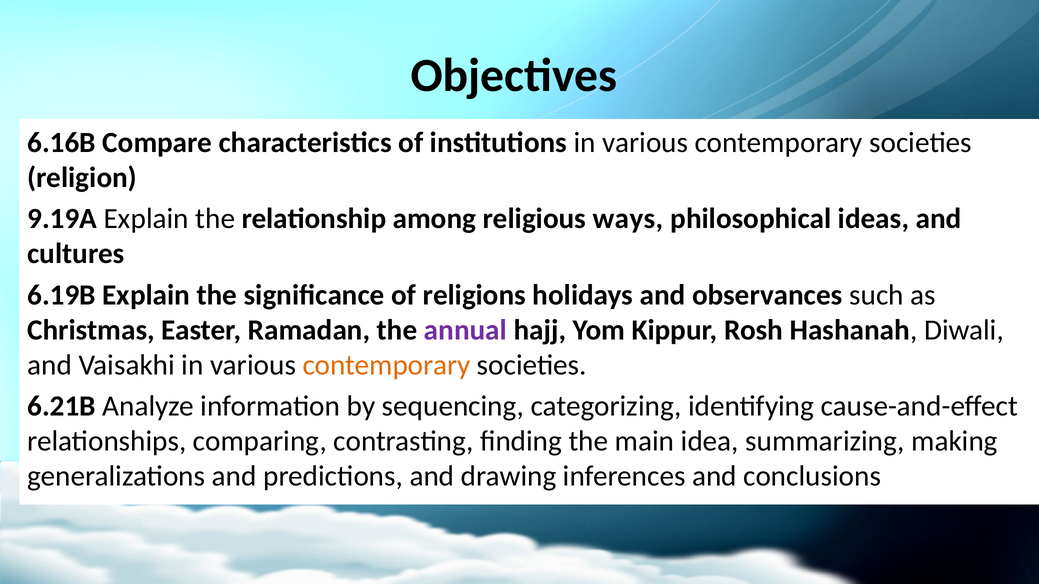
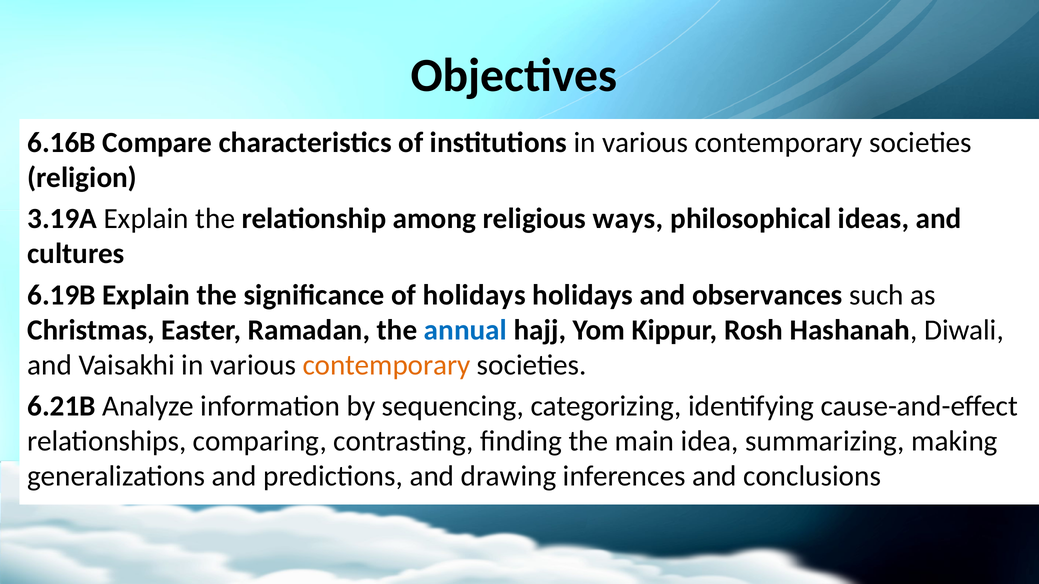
9.19A: 9.19A -> 3.19A
of religions: religions -> holidays
annual colour: purple -> blue
